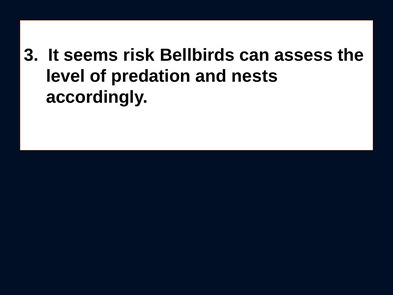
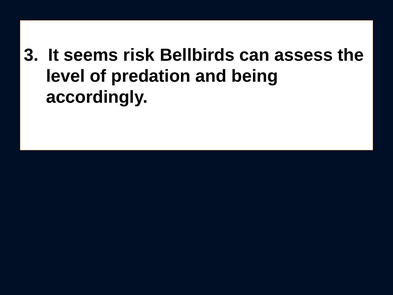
nests: nests -> being
